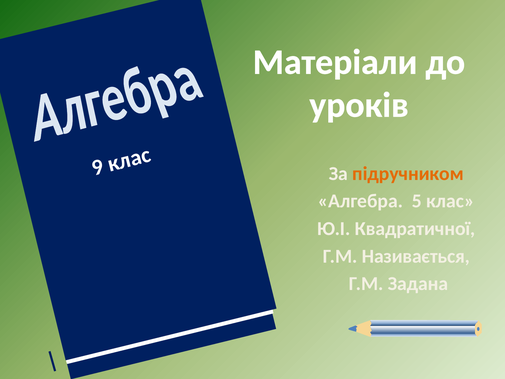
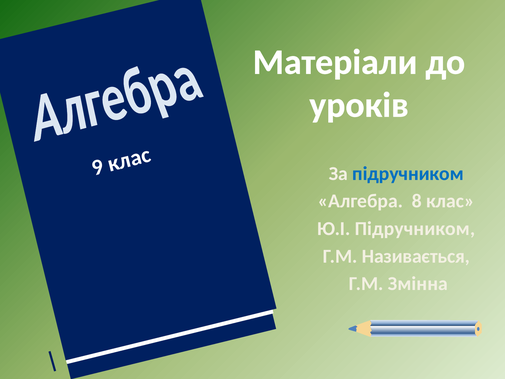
підручником at (408, 173) colour: orange -> blue
5: 5 -> 8
Ю.І Квадратичної: Квадратичної -> Підручником
Задана: Задана -> Змінна
